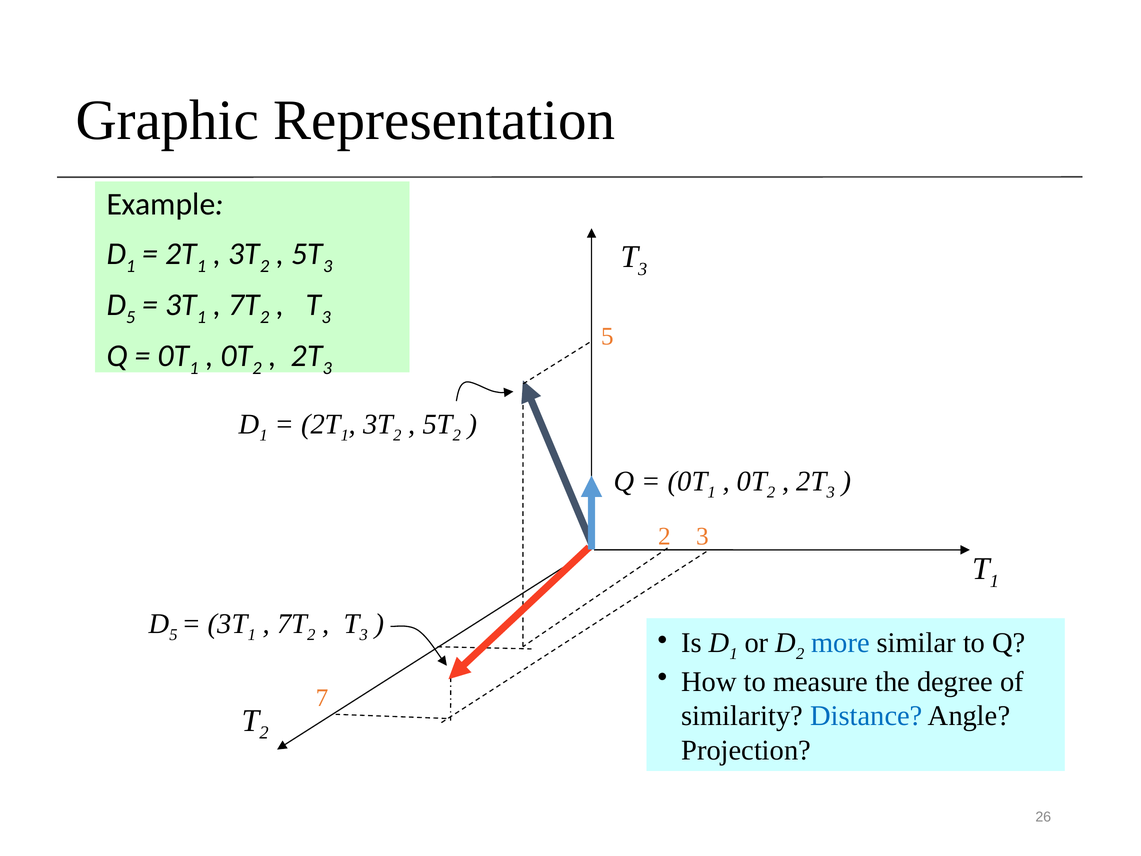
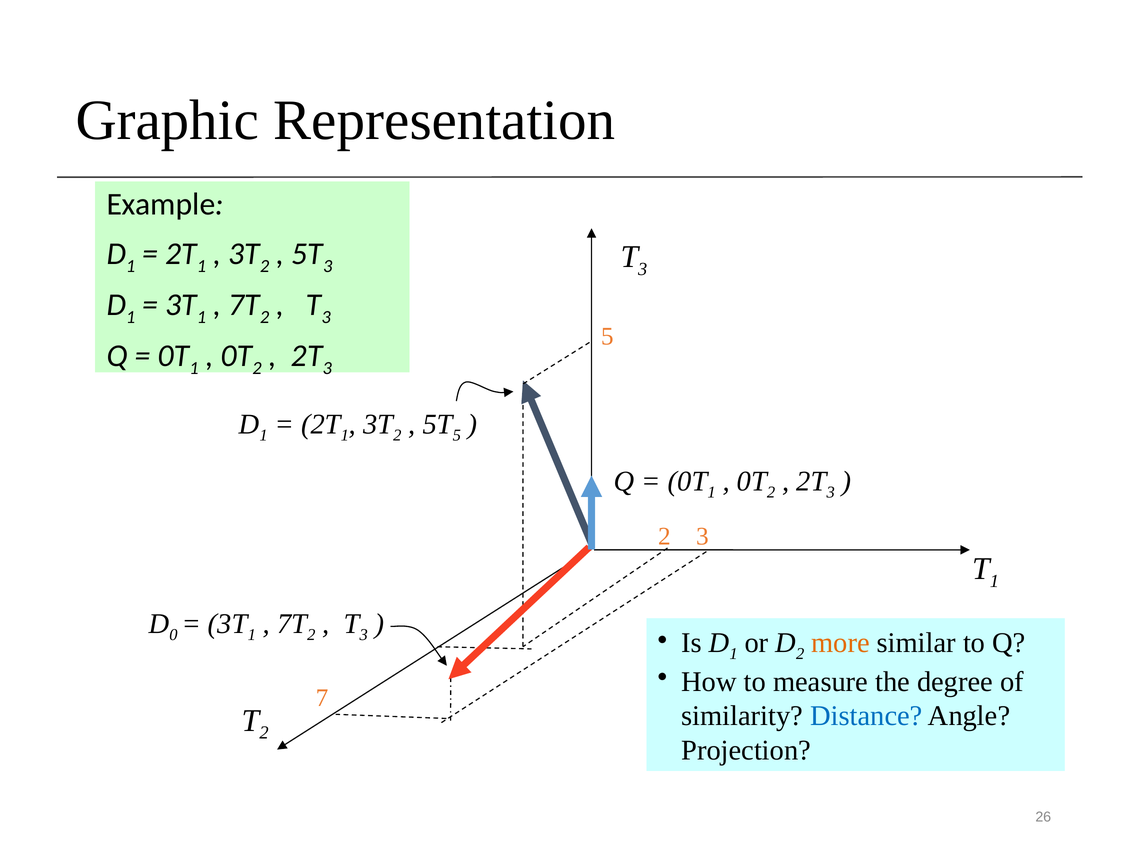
5 at (131, 317): 5 -> 1
2 at (457, 435): 2 -> 5
5 at (173, 635): 5 -> 0
more colour: blue -> orange
